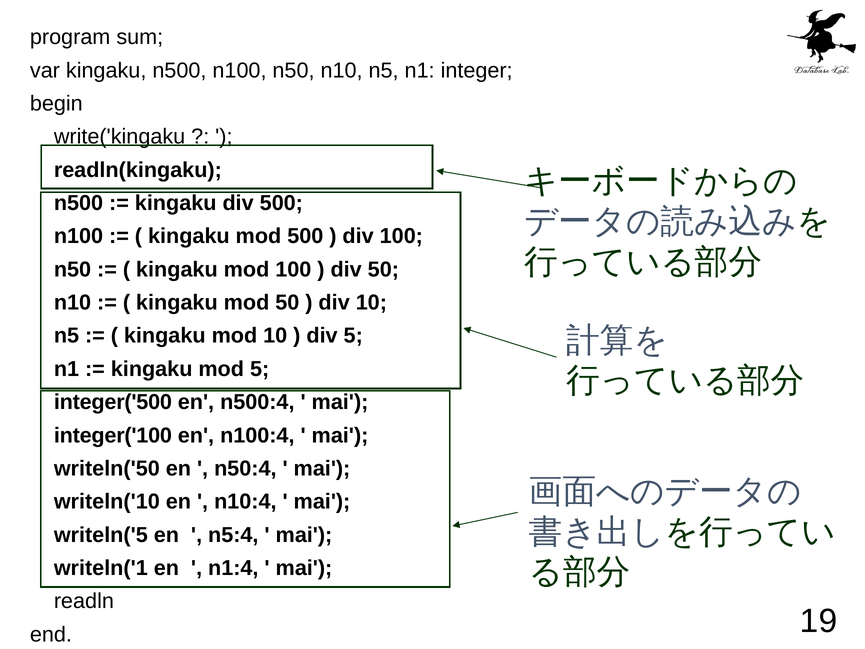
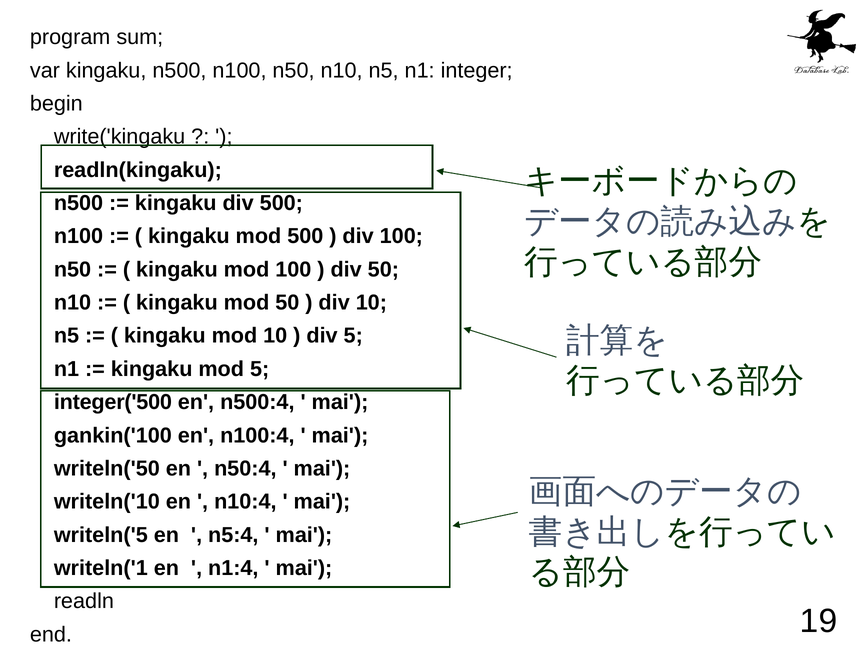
integer('100: integer('100 -> gankin('100
